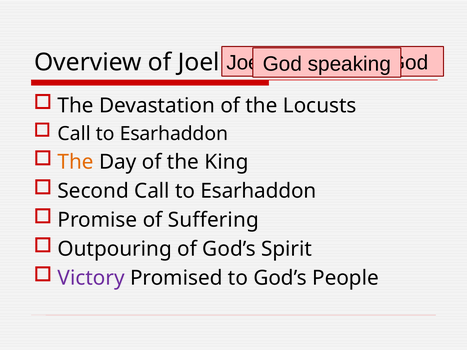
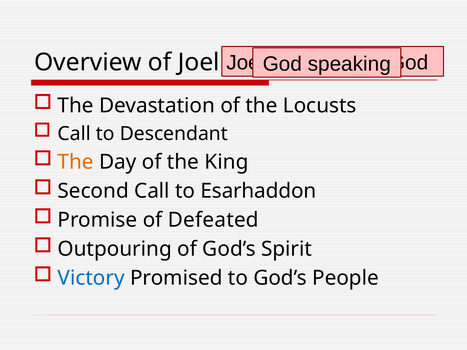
Esarhaddon at (174, 134): Esarhaddon -> Descendant
Suffering: Suffering -> Defeated
Victory colour: purple -> blue
